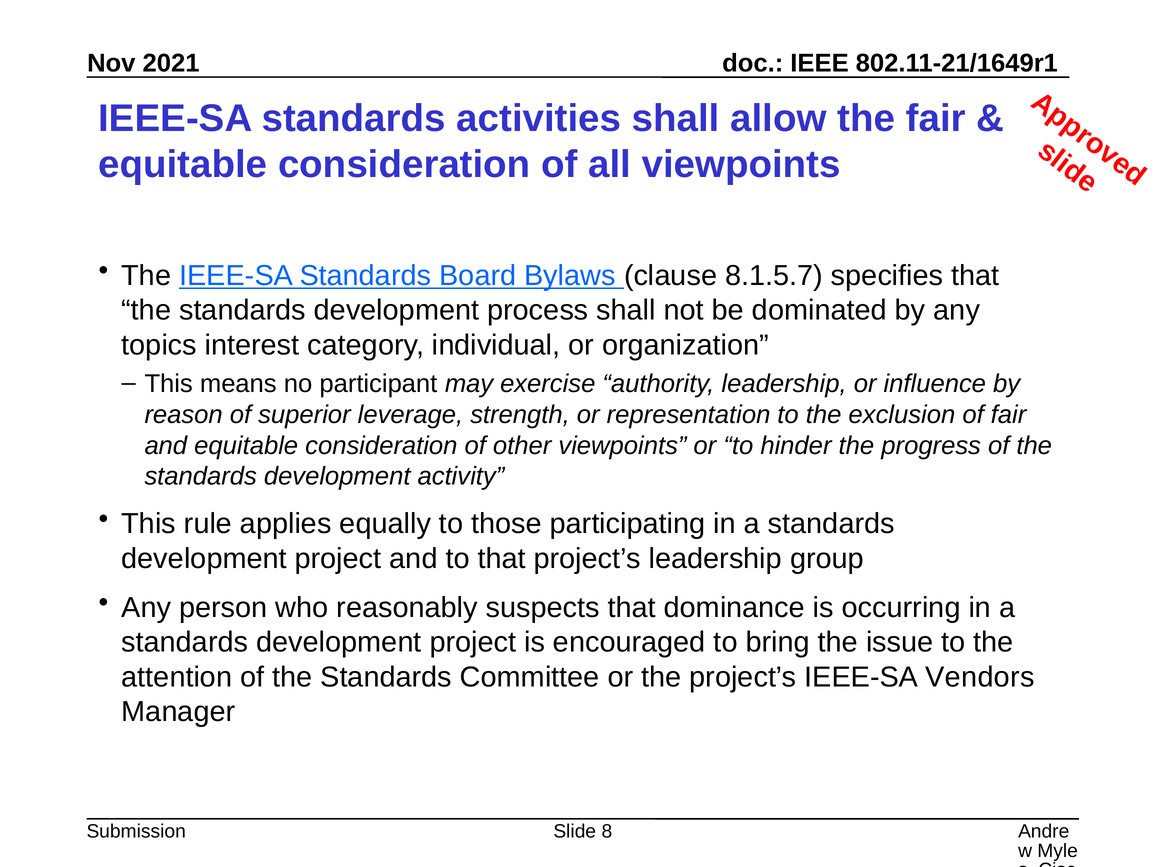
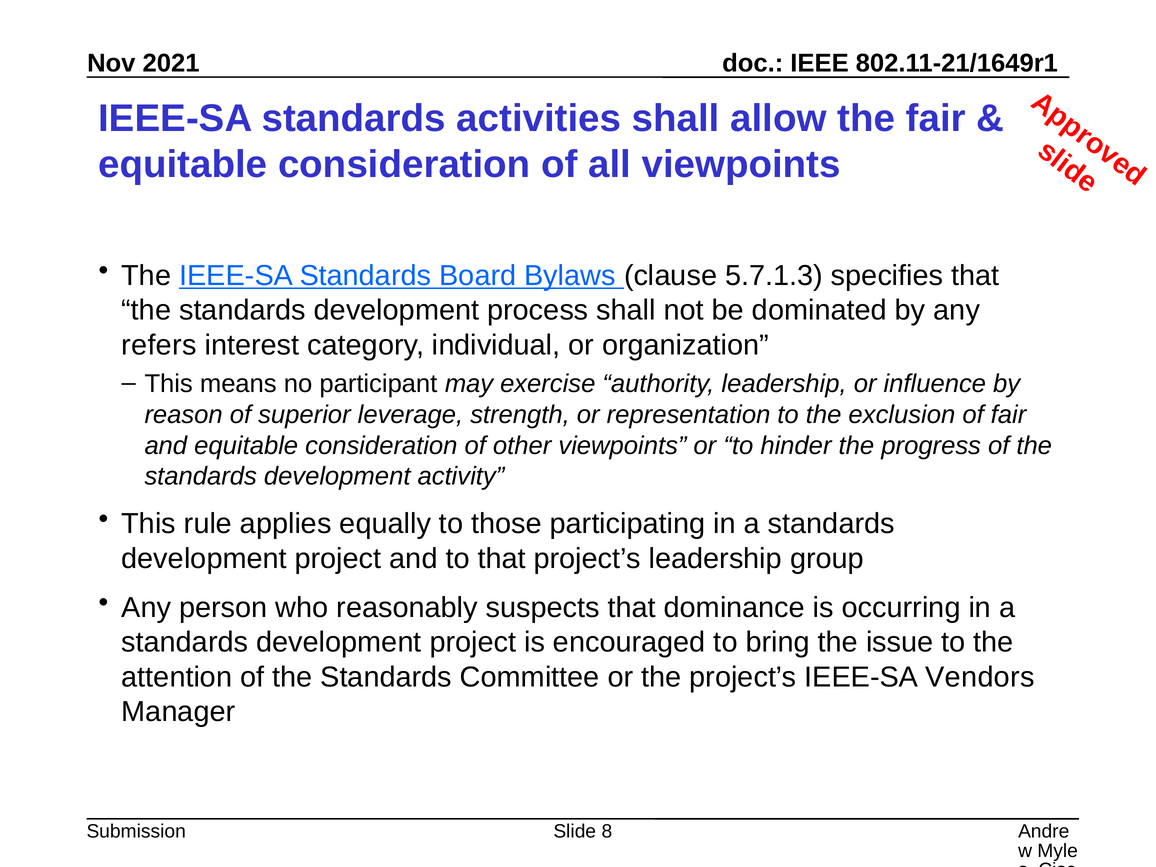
8.1.5.7: 8.1.5.7 -> 5.7.1.3
topics: topics -> refers
